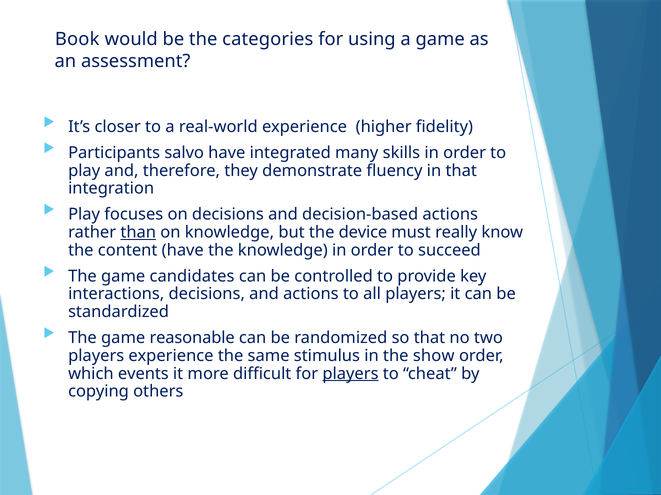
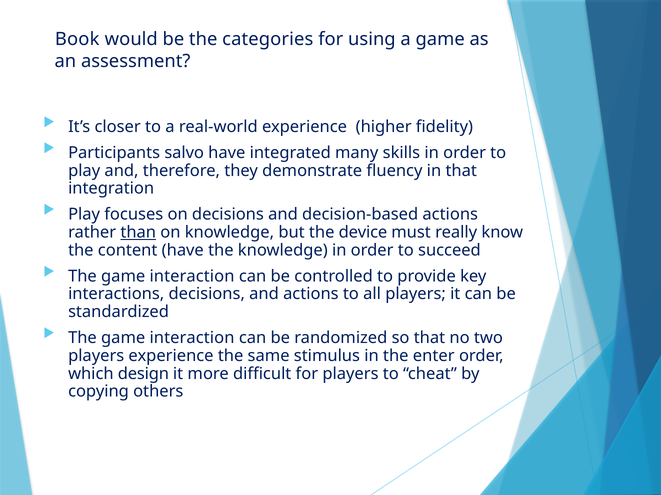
candidates at (192, 277): candidates -> interaction
reasonable at (192, 338): reasonable -> interaction
show: show -> enter
events: events -> design
players at (350, 374) underline: present -> none
